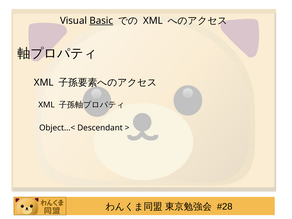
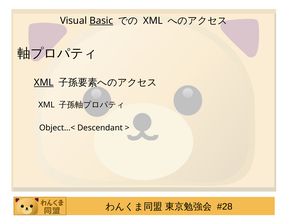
XML at (44, 82) underline: none -> present
